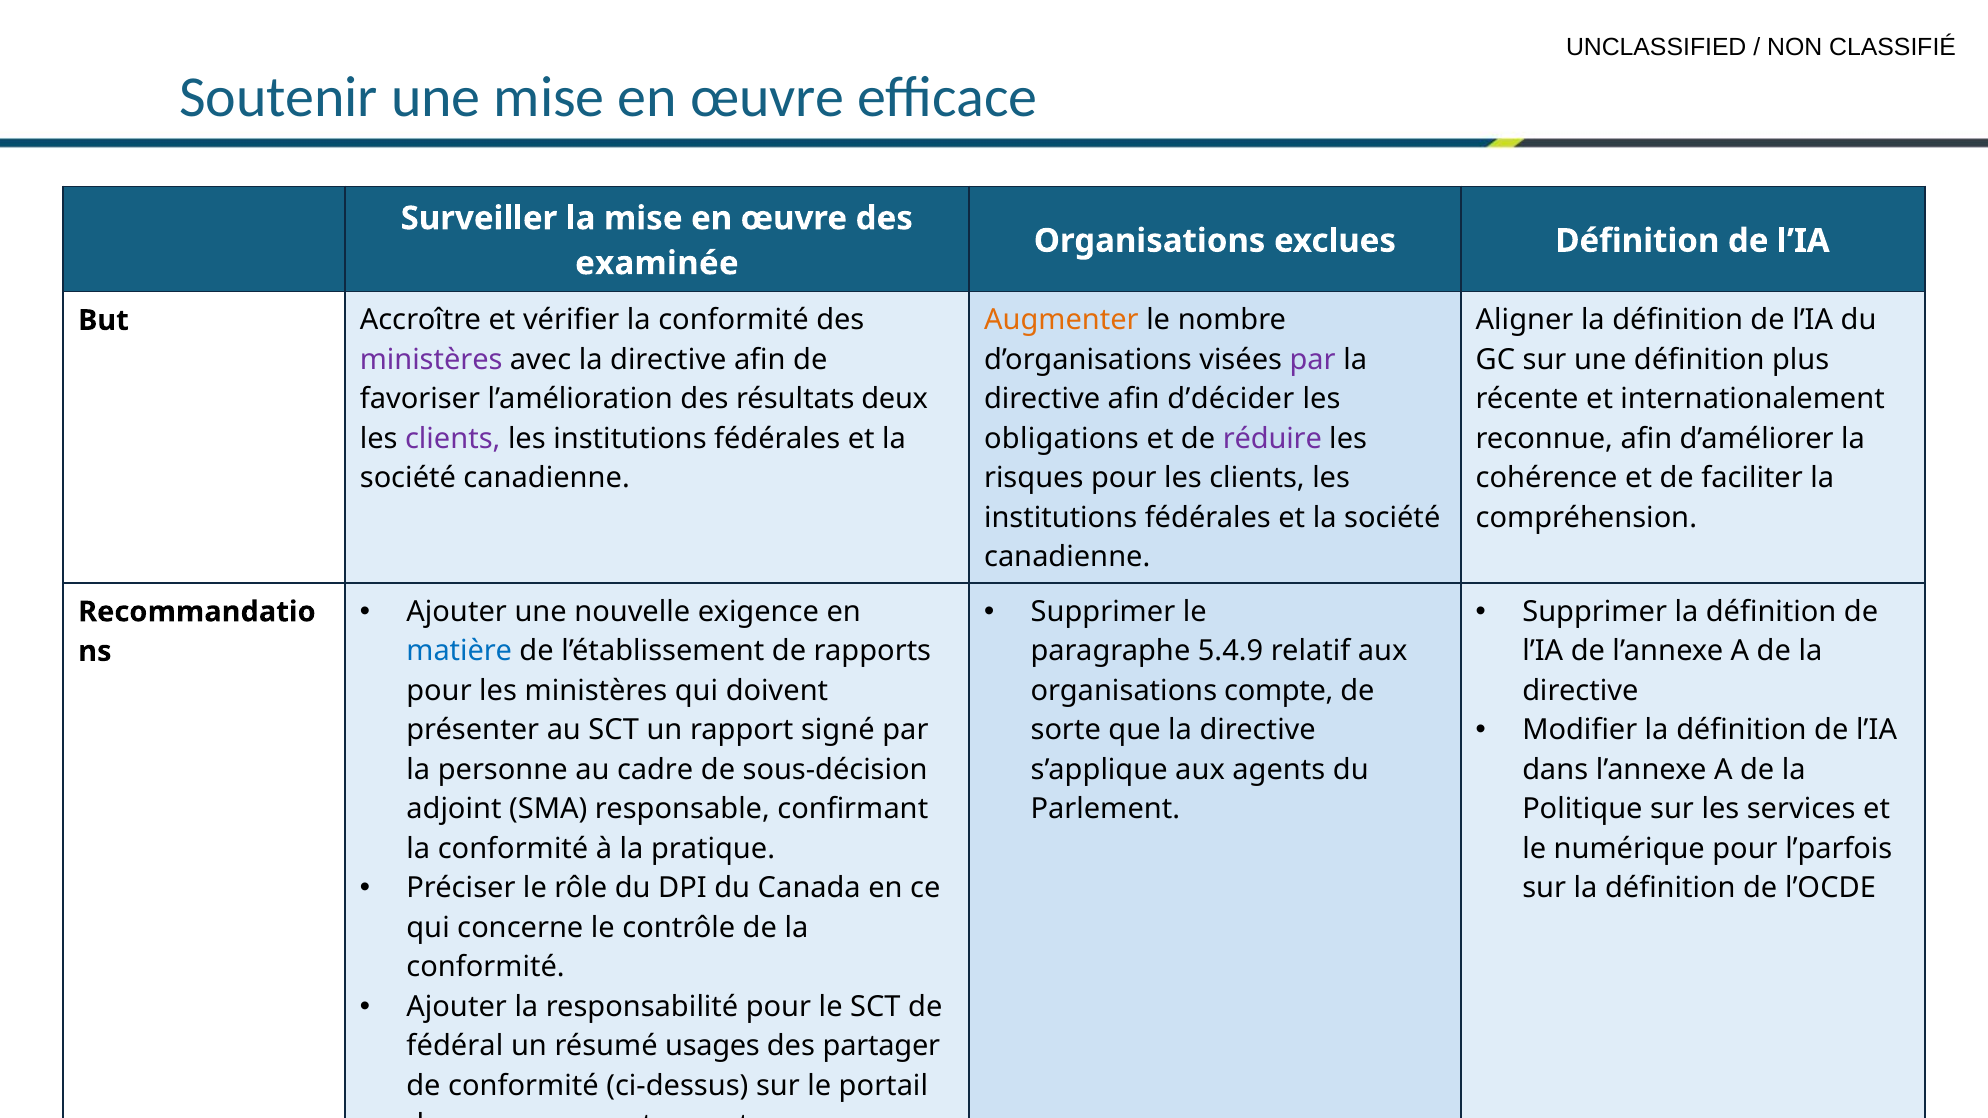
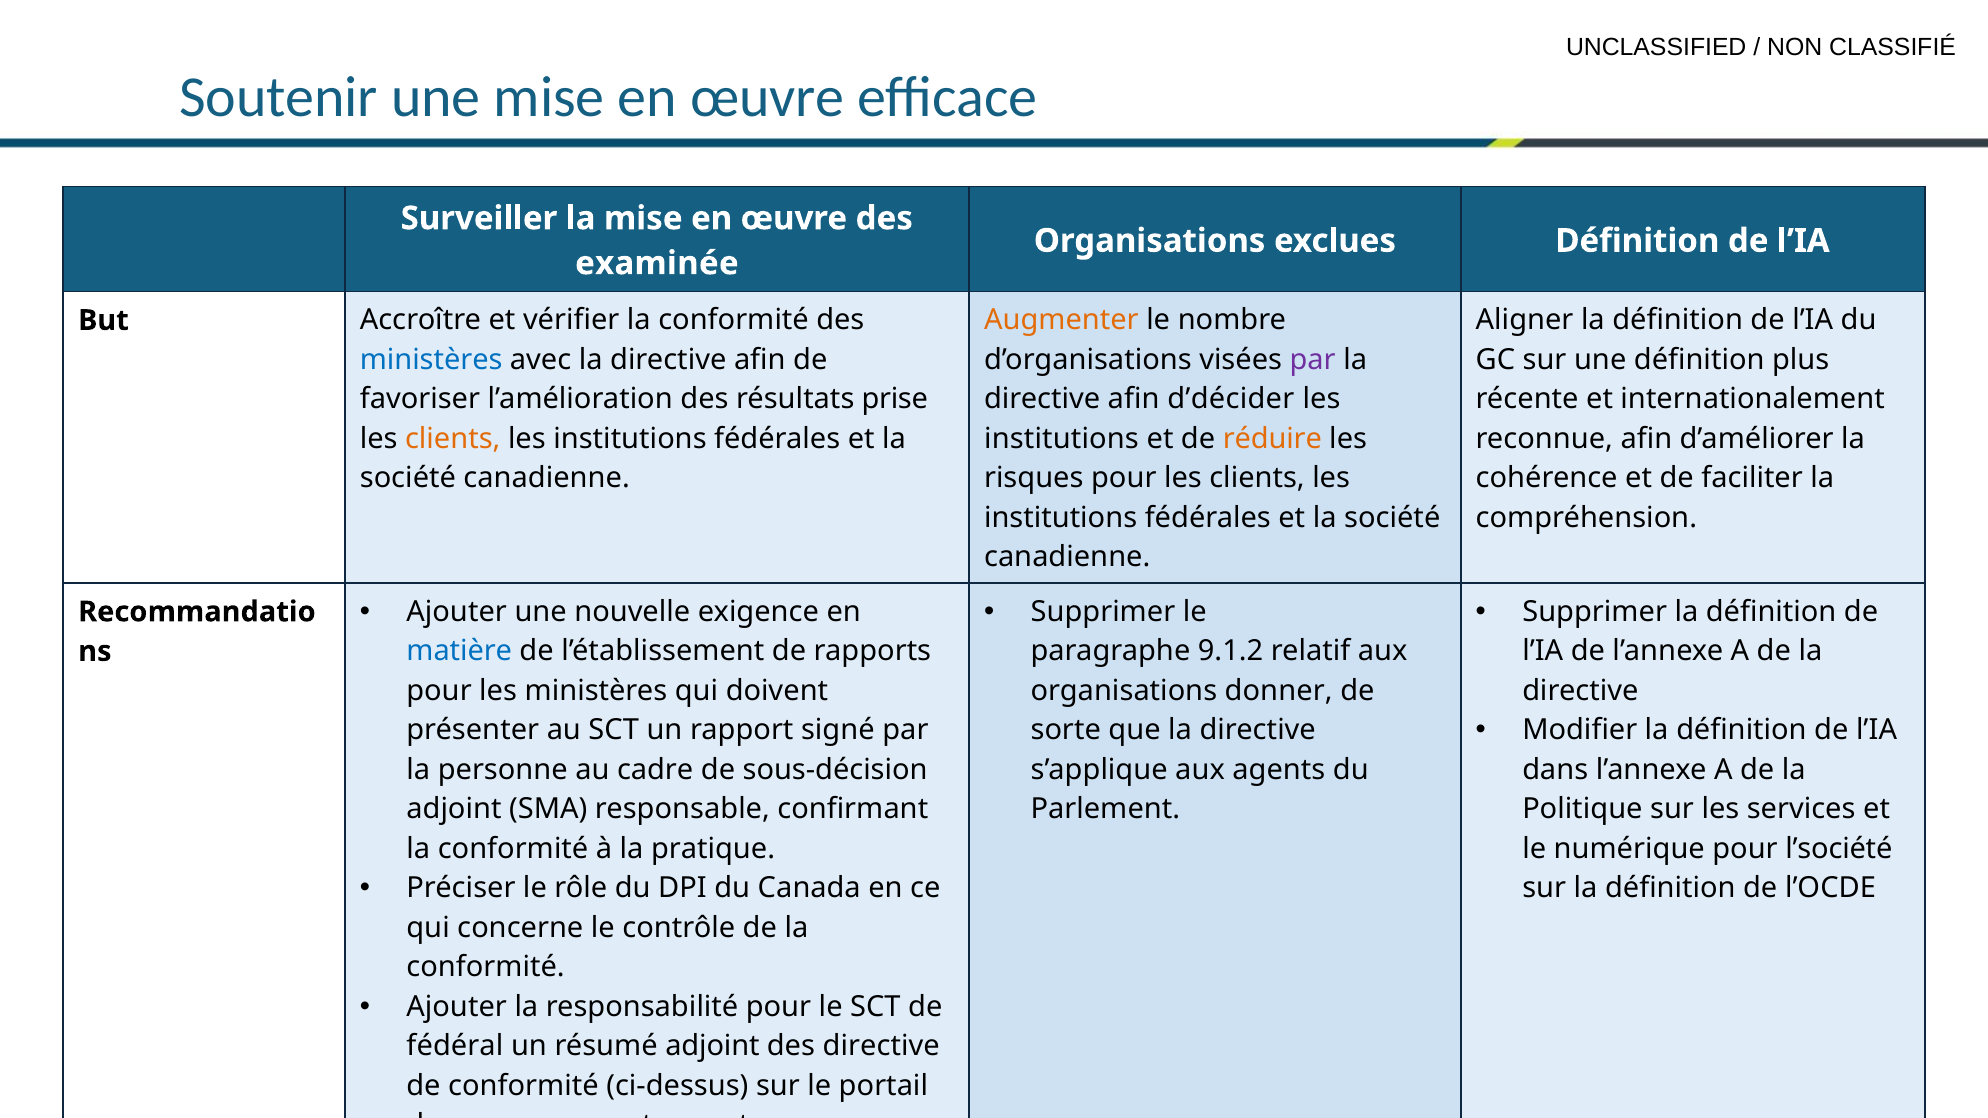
ministères at (431, 360) colour: purple -> blue
deux: deux -> prise
clients at (453, 439) colour: purple -> orange
obligations at (1061, 439): obligations -> institutions
réduire colour: purple -> orange
5.4.9: 5.4.9 -> 9.1.2
compte: compte -> donner
l’parfois: l’parfois -> l’société
résumé usages: usages -> adjoint
des partager: partager -> directive
